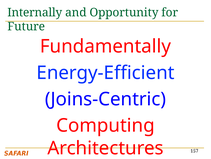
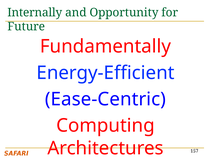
Joins-Centric: Joins-Centric -> Ease-Centric
